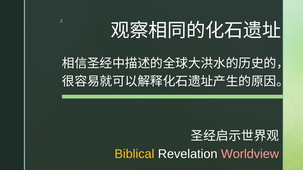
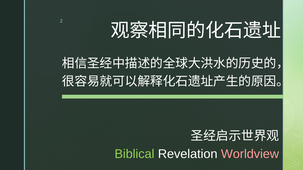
Biblical colour: yellow -> light green
